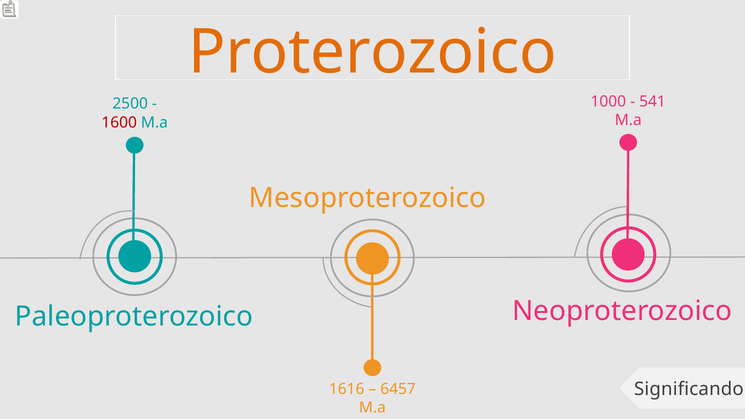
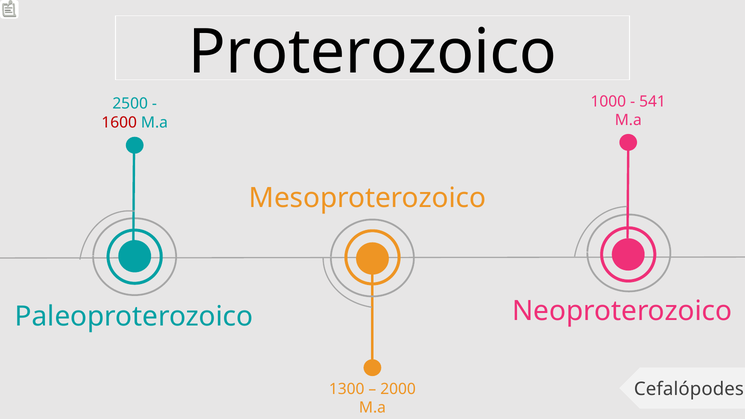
Proterozoico colour: orange -> black
Significando: Significando -> Cefalópodes
1616: 1616 -> 1300
6457: 6457 -> 2000
